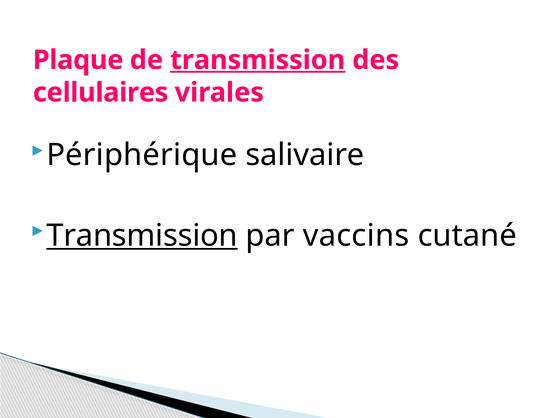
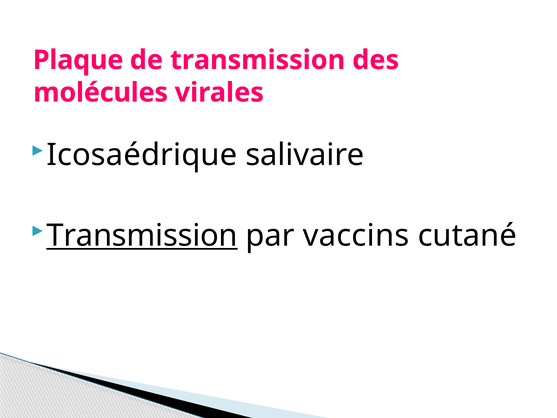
transmission at (258, 60) underline: present -> none
cellulaires: cellulaires -> molécules
Périphérique: Périphérique -> Icosaédrique
